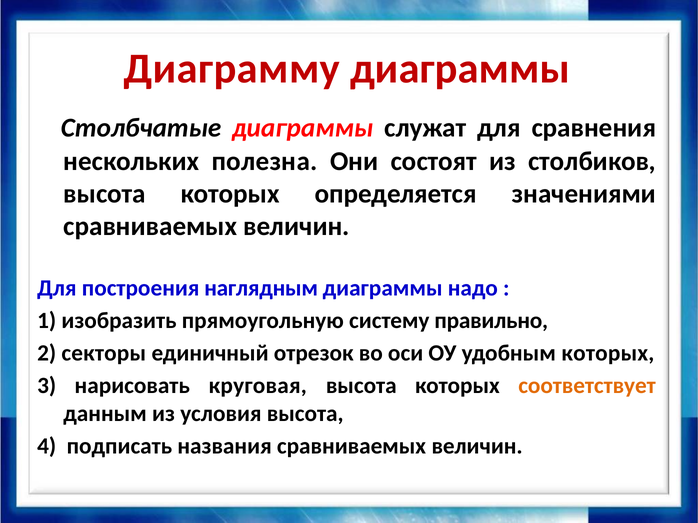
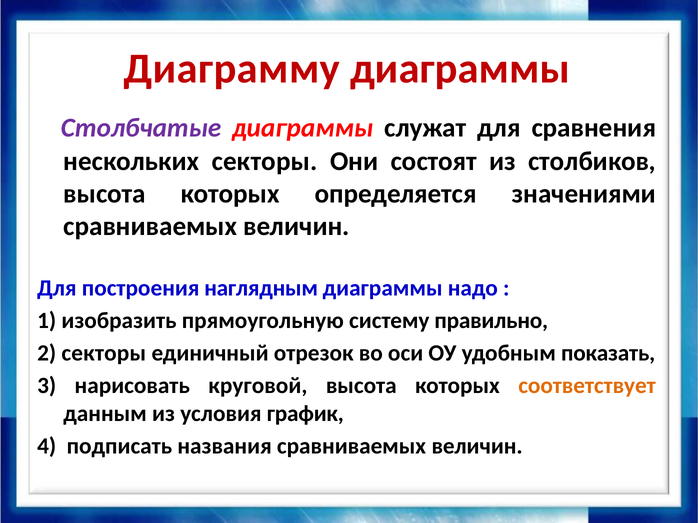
Столбчатые colour: black -> purple
нескольких полезна: полезна -> секторы
удобным которых: которых -> показать
круговая: круговая -> круговой
условия высота: высота -> график
